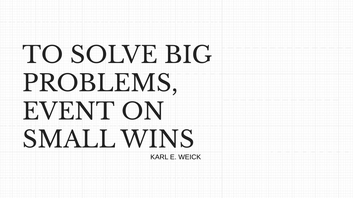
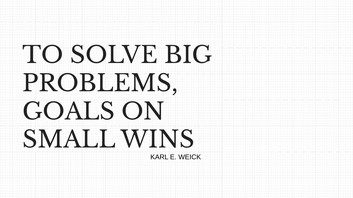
EVENT: EVENT -> GOALS
